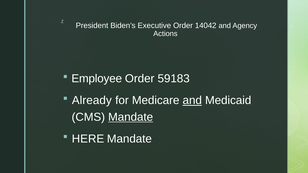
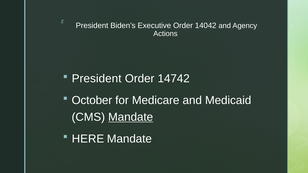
Employee at (97, 79): Employee -> President
59183: 59183 -> 14742
Already: Already -> October
and at (192, 101) underline: present -> none
